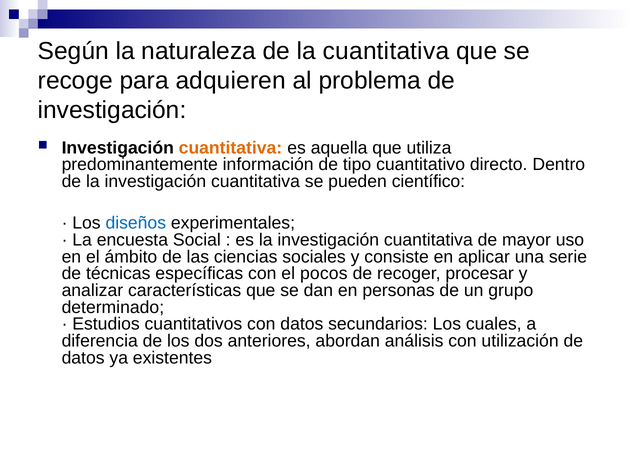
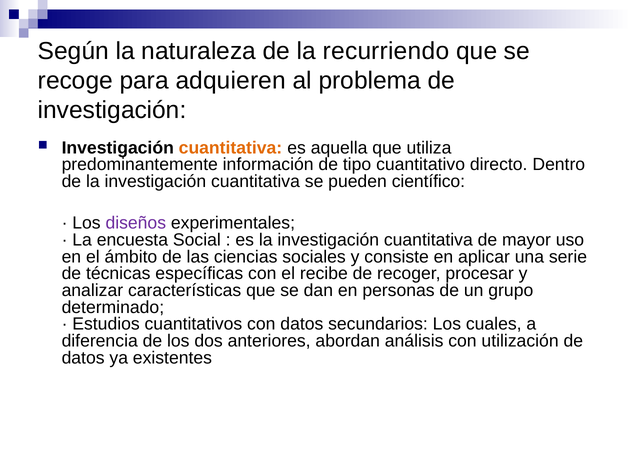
la cuantitativa: cuantitativa -> recurriendo
diseños colour: blue -> purple
pocos: pocos -> recibe
